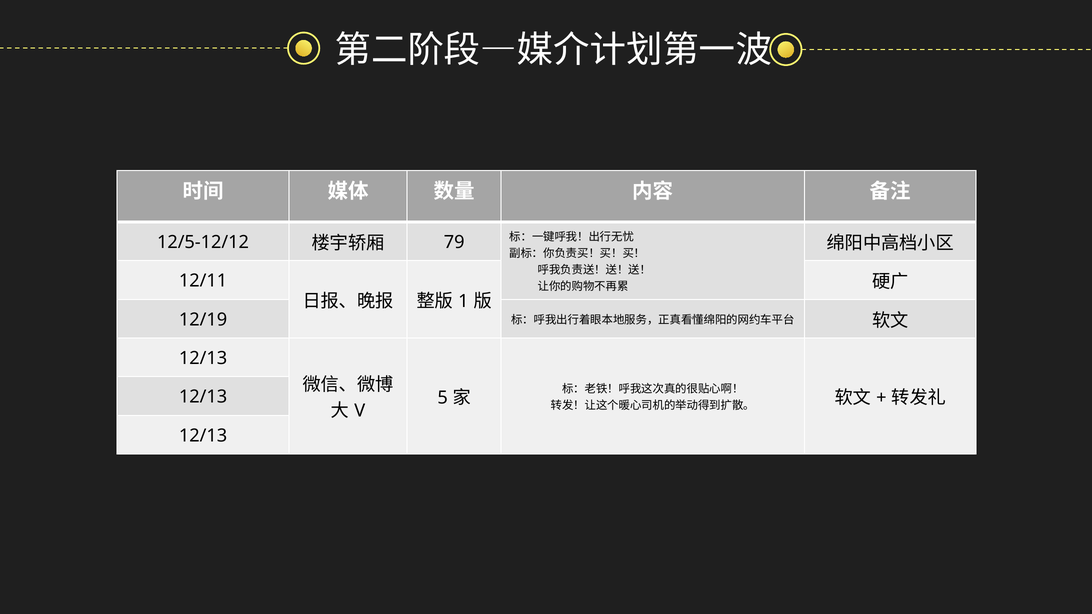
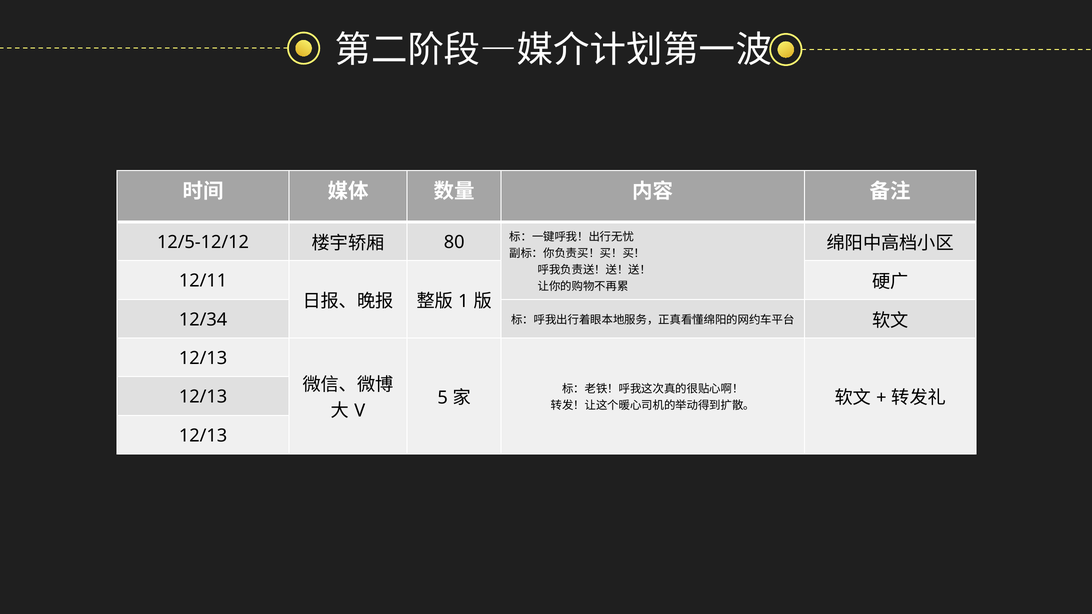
79: 79 -> 80
12/19: 12/19 -> 12/34
